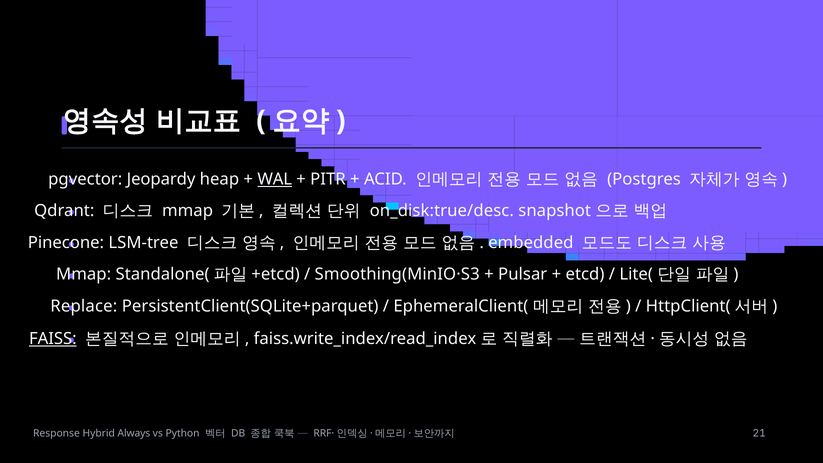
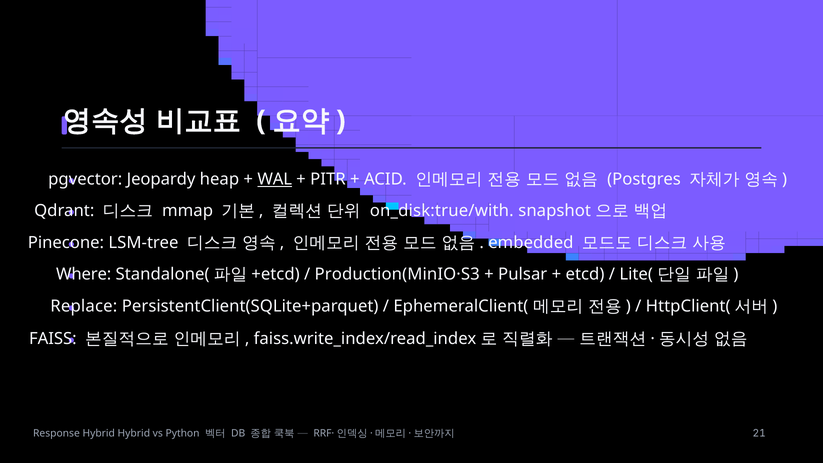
on_disk:true/desc: on_disk:true/desc -> on_disk:true/with
Mmap at (84, 274): Mmap -> Where
Smoothing(MinIO·S3: Smoothing(MinIO·S3 -> Production(MinIO·S3
FAISS underline: present -> none
Hybrid Always: Always -> Hybrid
